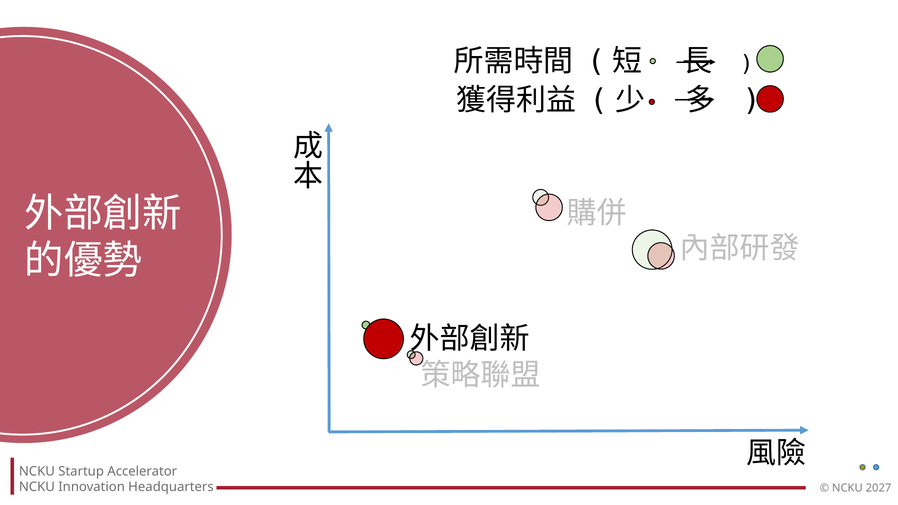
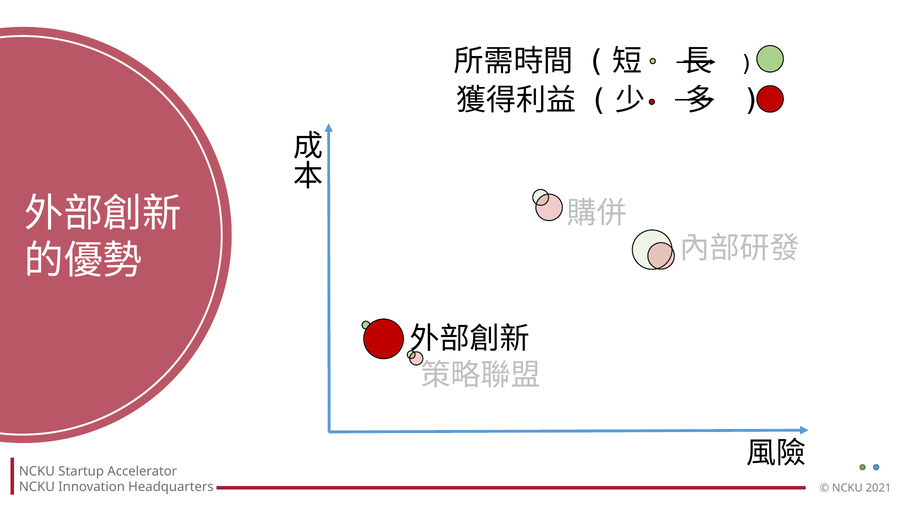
2027: 2027 -> 2021
